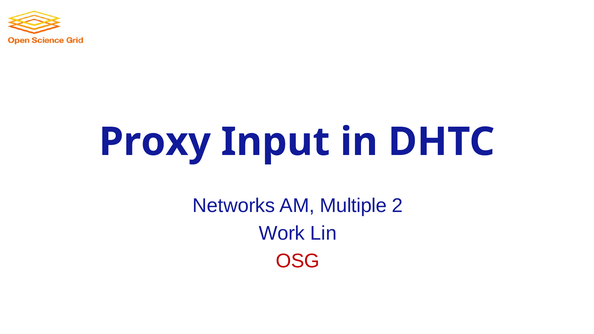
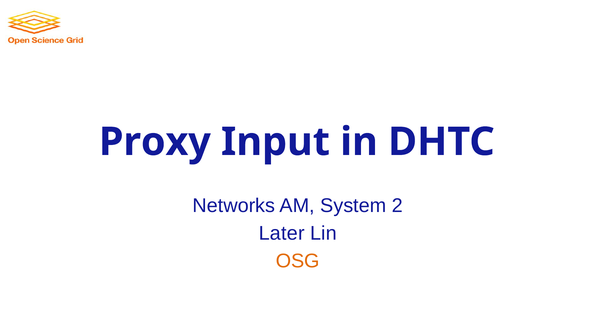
Multiple: Multiple -> System
Work: Work -> Later
OSG colour: red -> orange
